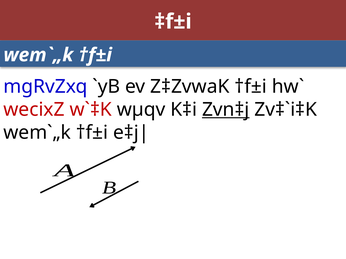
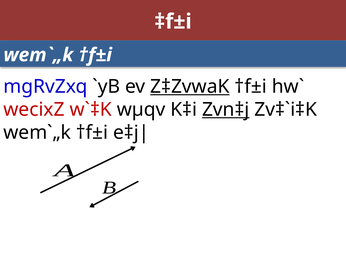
Z‡ZvwaK underline: none -> present
